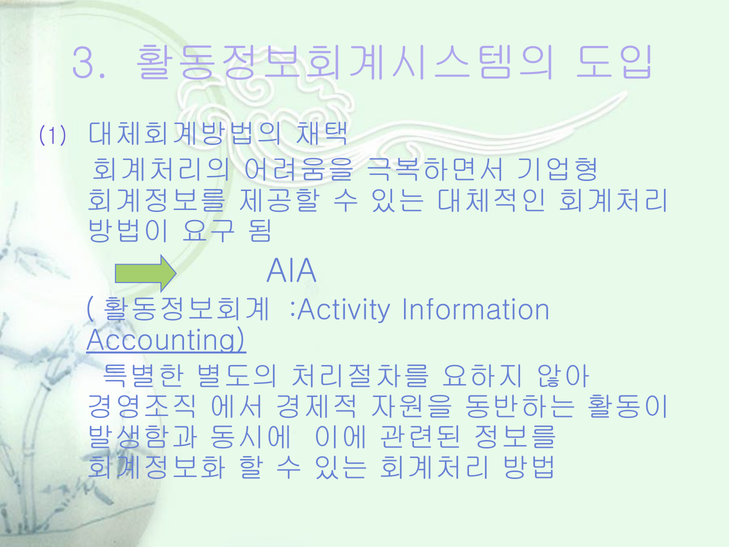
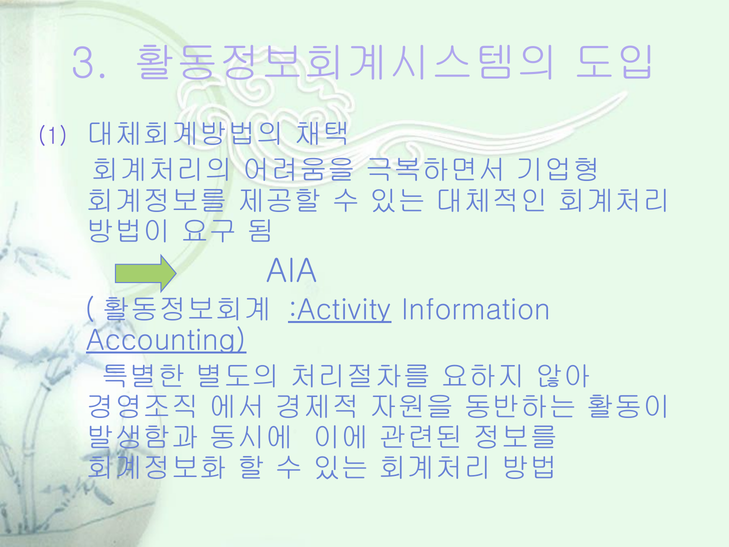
:Activity underline: none -> present
